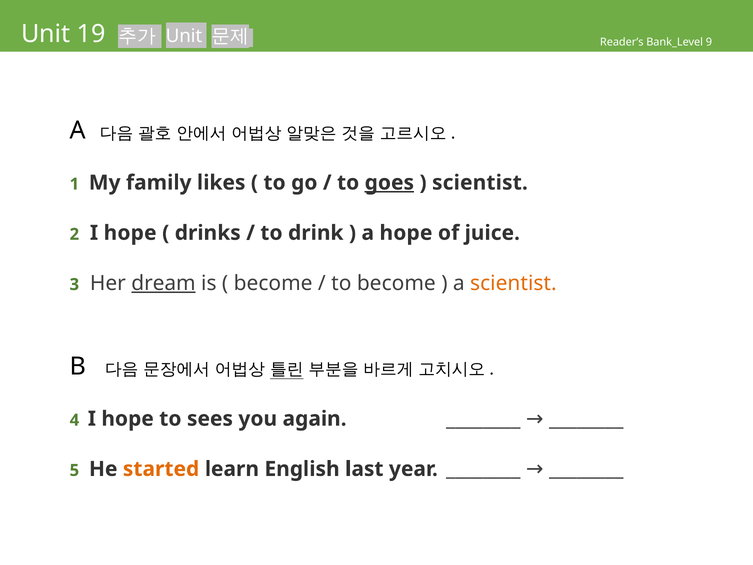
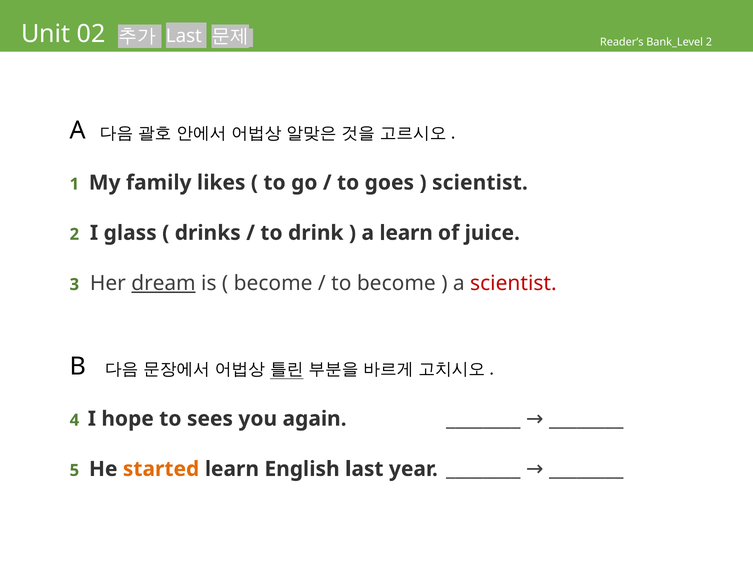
19: 19 -> 02
Unit at (184, 36): Unit -> Last
Bank_Level 9: 9 -> 2
goes underline: present -> none
2 I hope: hope -> glass
a hope: hope -> learn
scientist at (513, 283) colour: orange -> red
